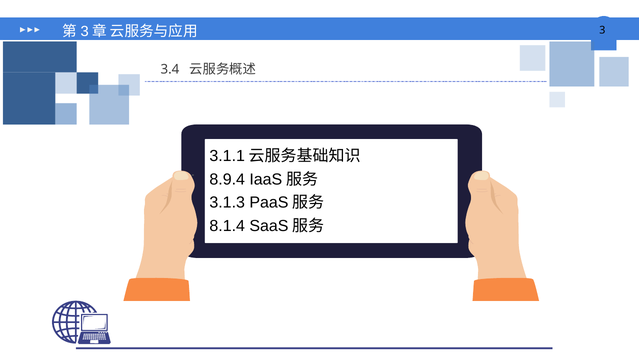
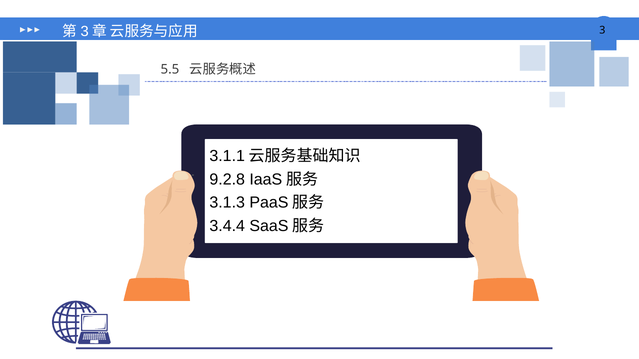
3.4: 3.4 -> 5.5
8.9.4: 8.9.4 -> 9.2.8
8.1.4: 8.1.4 -> 3.4.4
